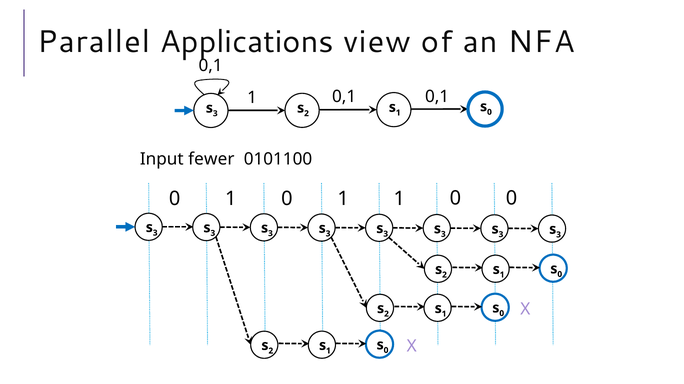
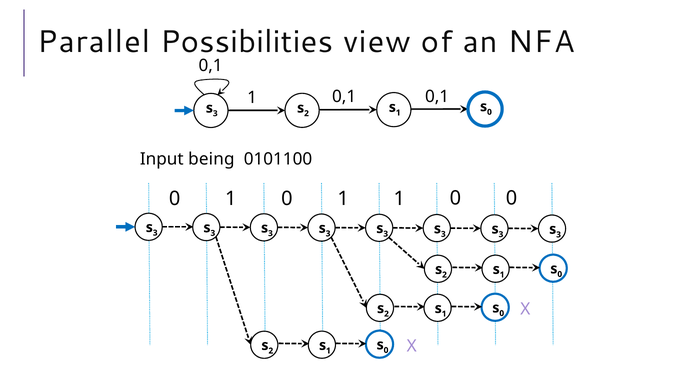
Applications: Applications -> Possibilities
fewer: fewer -> being
